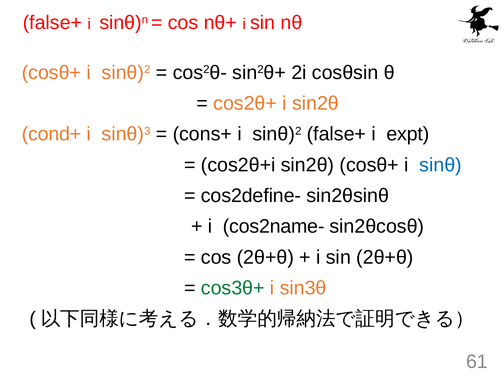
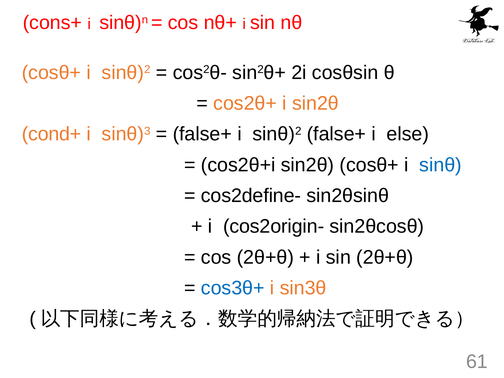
false+ at (52, 23): false+ -> cons+
cons+ at (202, 134): cons+ -> false+
expt: expt -> else
cos2name-: cos2name- -> cos2origin-
cos3θ+ colour: green -> blue
